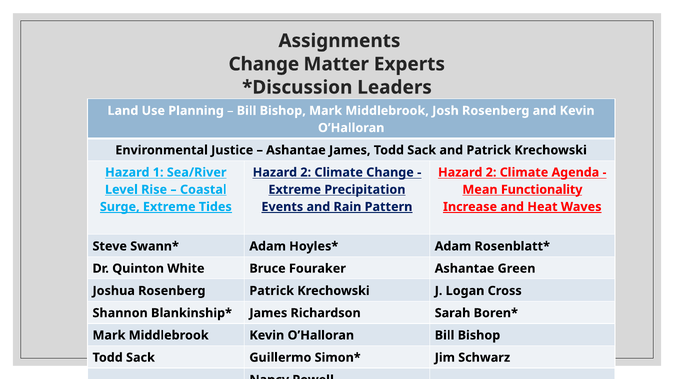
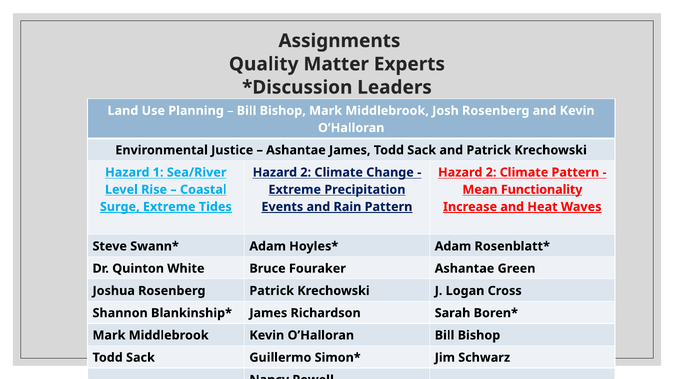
Change at (264, 64): Change -> Quality
Climate Agenda: Agenda -> Pattern
